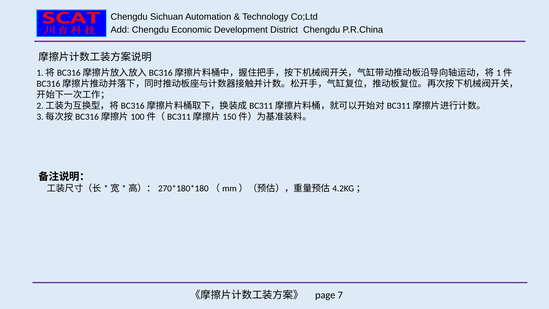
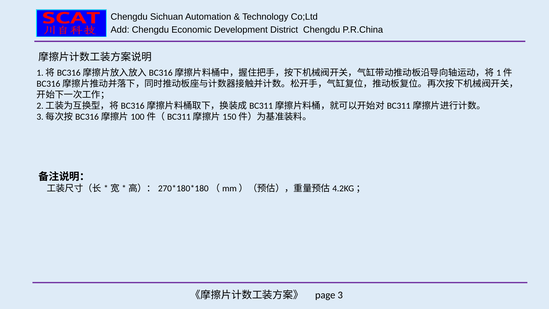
7: 7 -> 3
